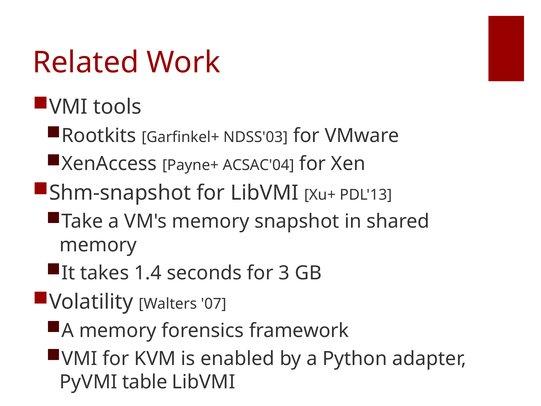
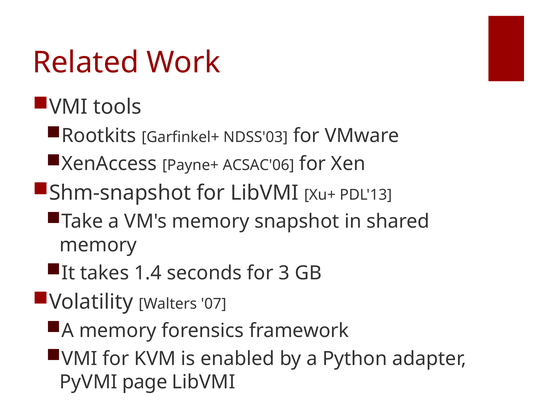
ACSAC'04: ACSAC'04 -> ACSAC'06
table: table -> page
